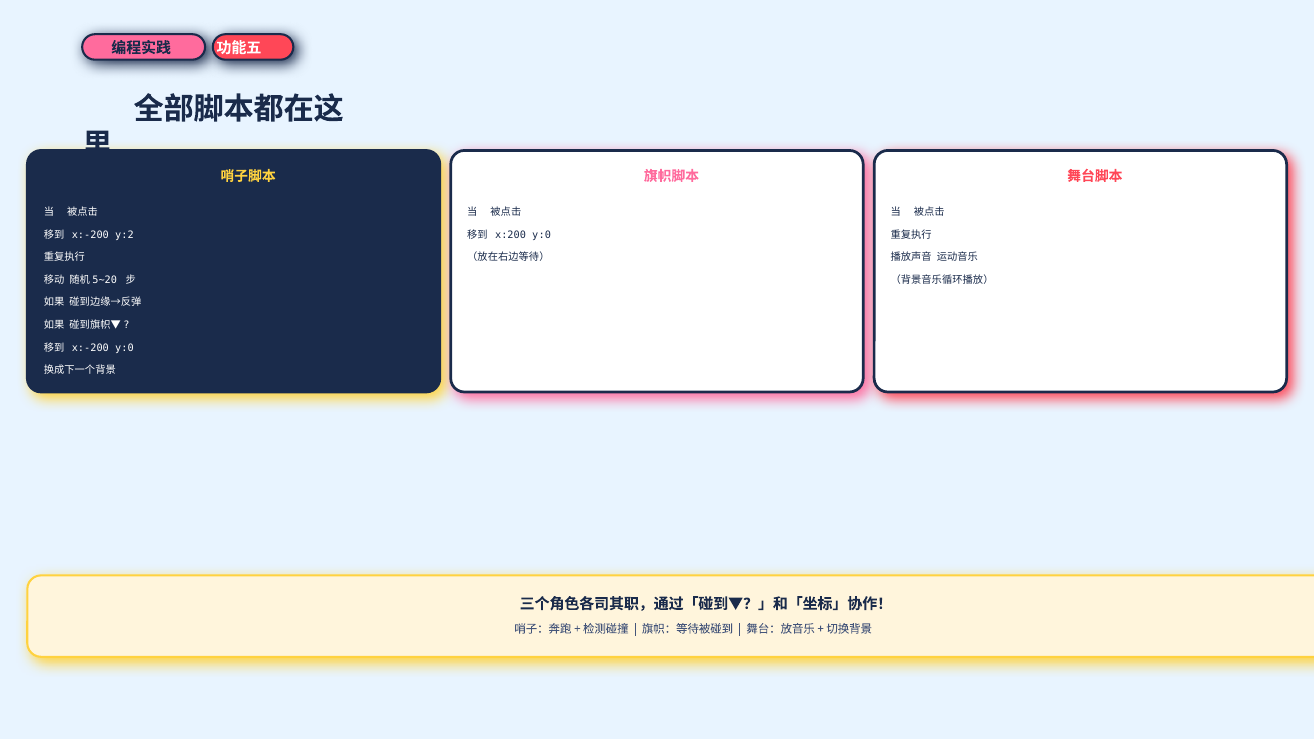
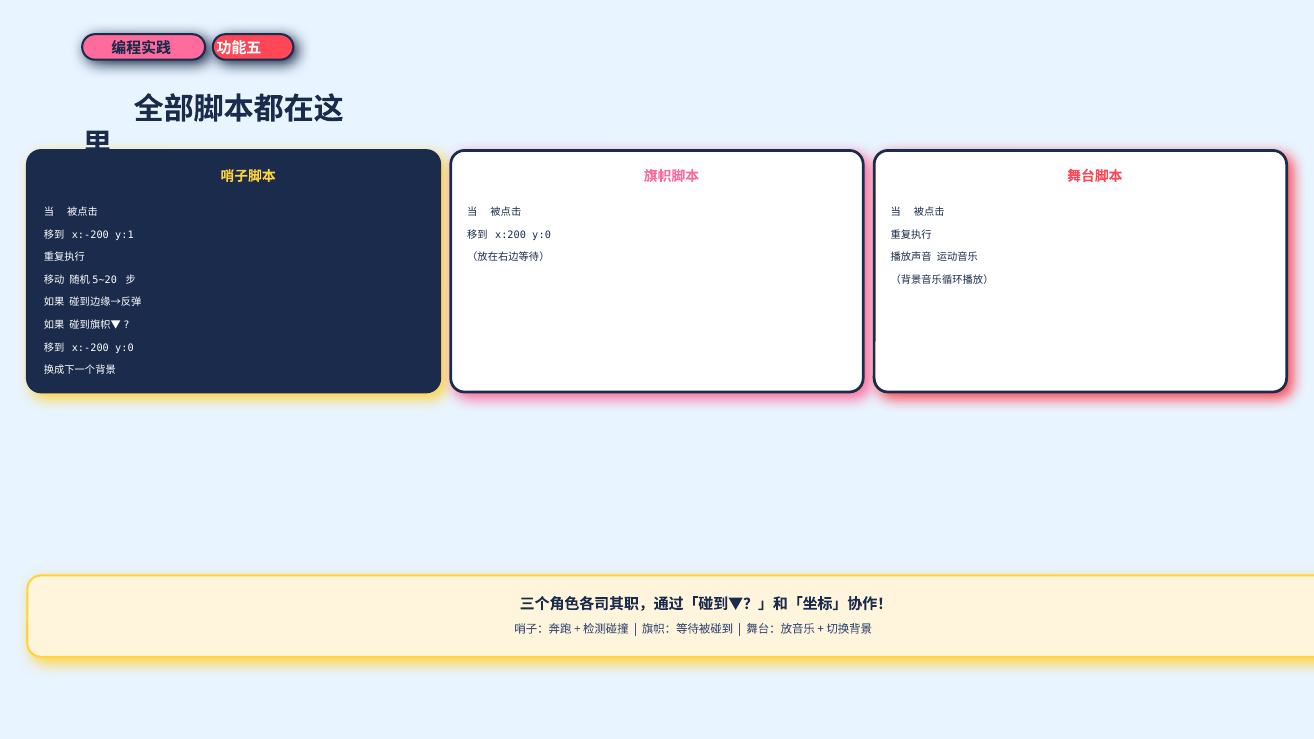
y:2: y:2 -> y:1
